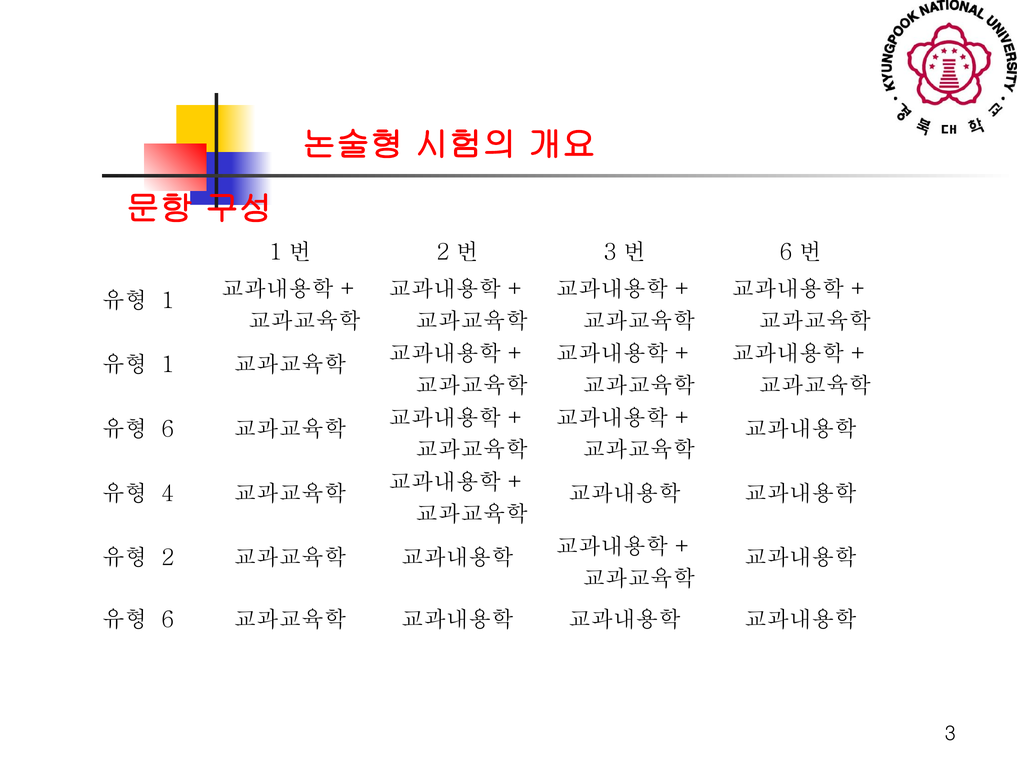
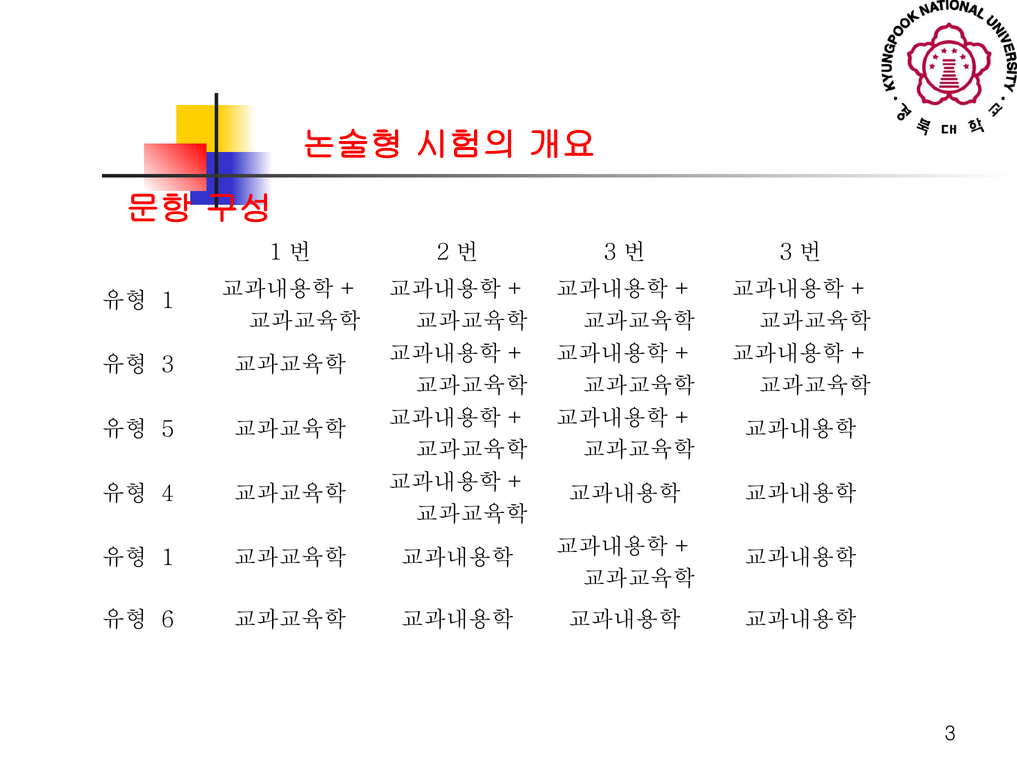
6 at (786, 252): 6 -> 3
1 at (168, 365): 1 -> 3
6 at (168, 430): 6 -> 5
2 at (168, 559): 2 -> 1
